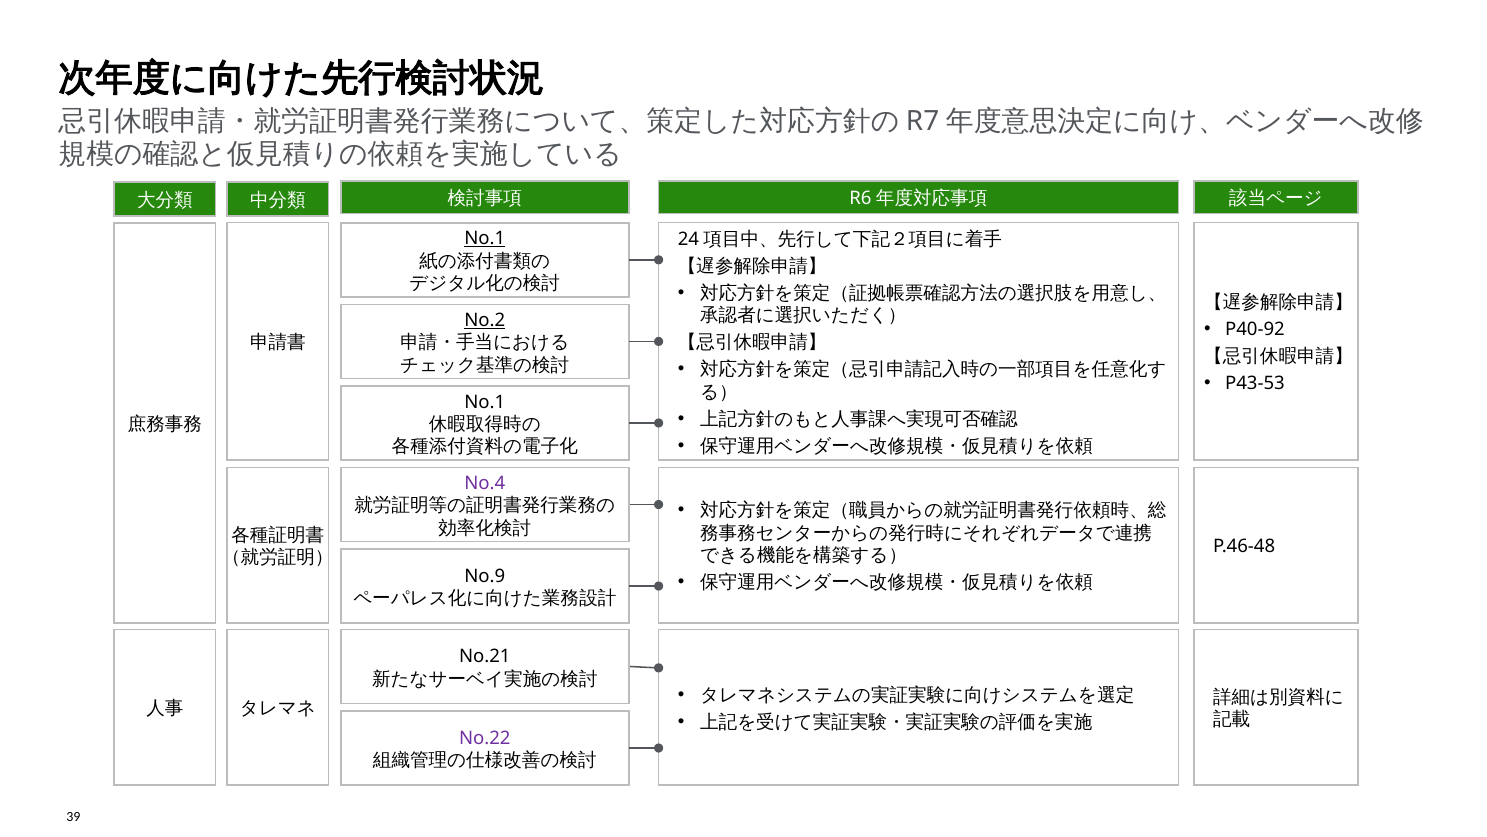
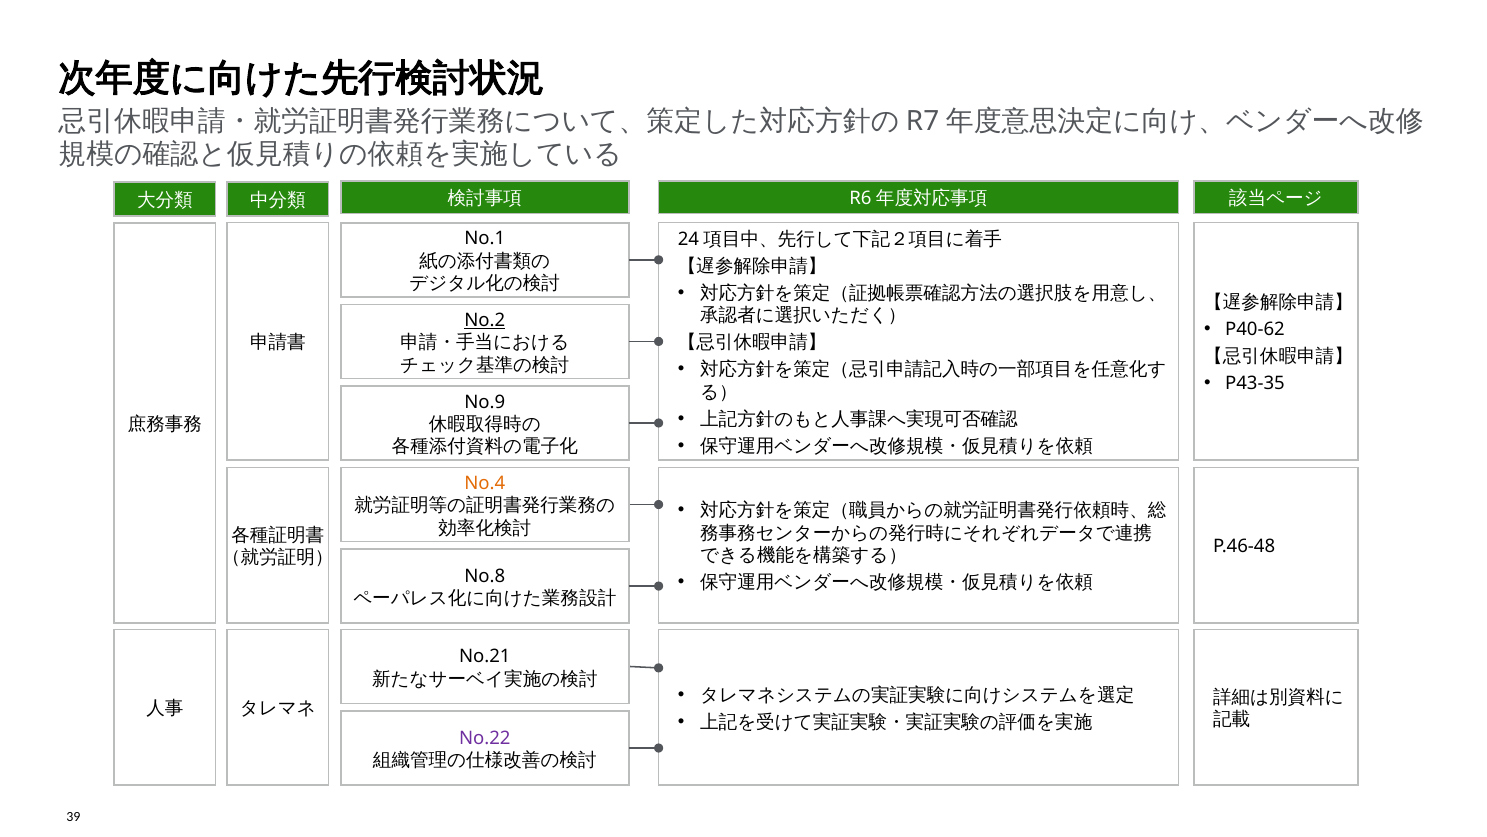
No.1 at (485, 239) underline: present -> none
P40-92: P40-92 -> P40-62
P43-53: P43-53 -> P43-35
No.1 at (485, 402): No.1 -> No.9
No.4 colour: purple -> orange
No.9: No.9 -> No.8
